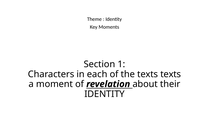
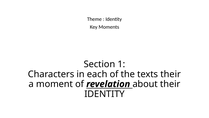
texts texts: texts -> their
